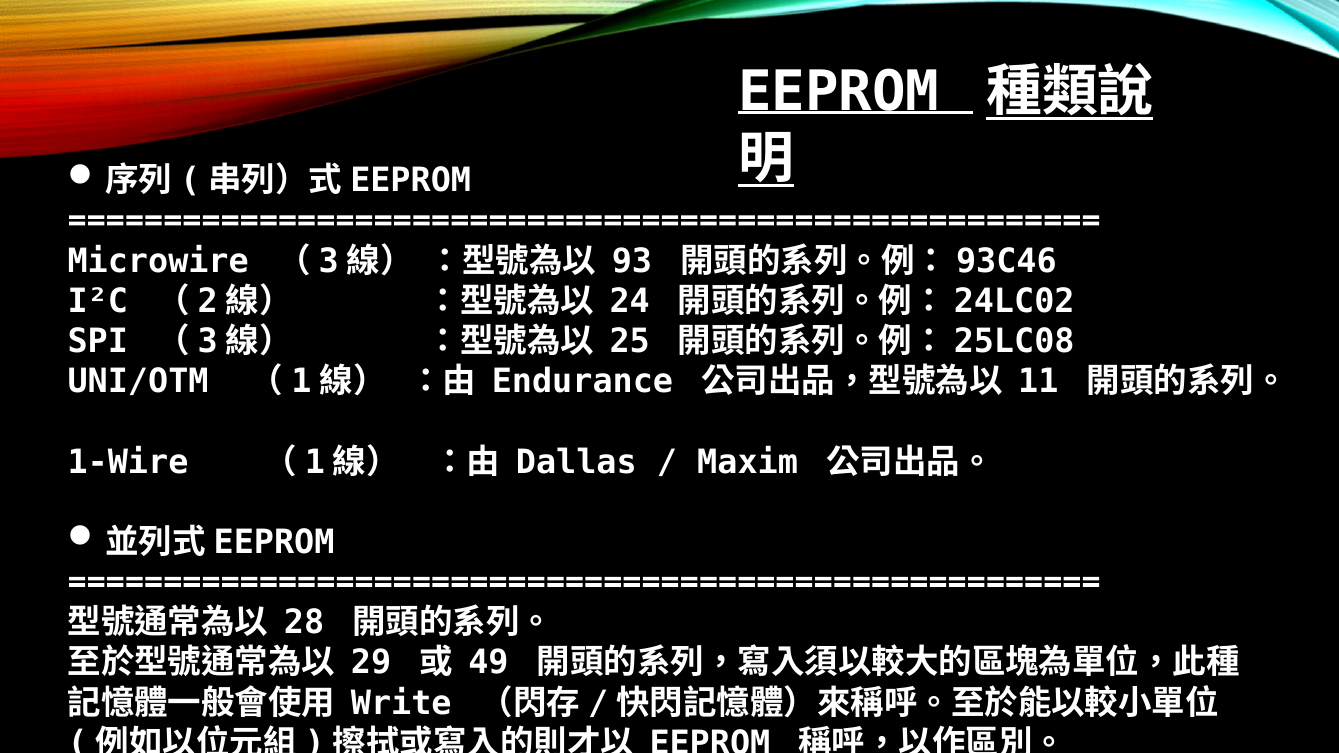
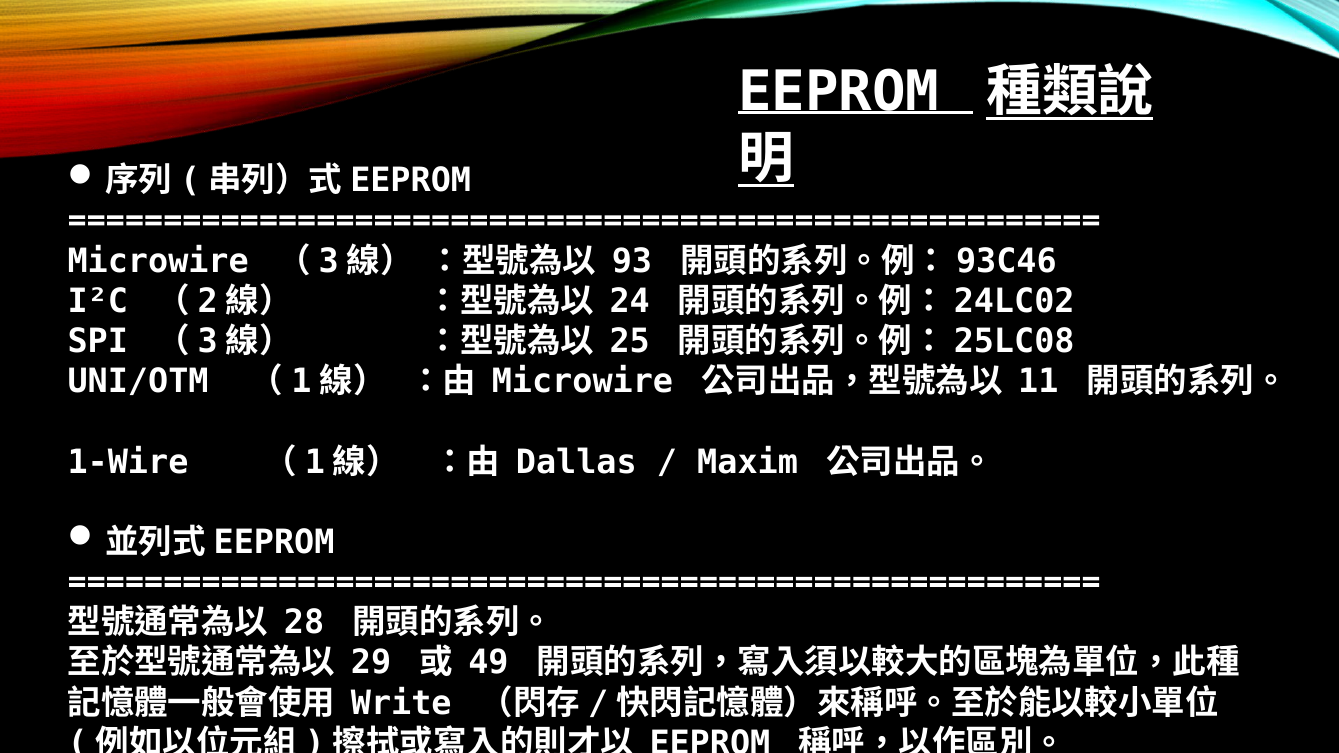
Endurance at (582, 382): Endurance -> Microwire
